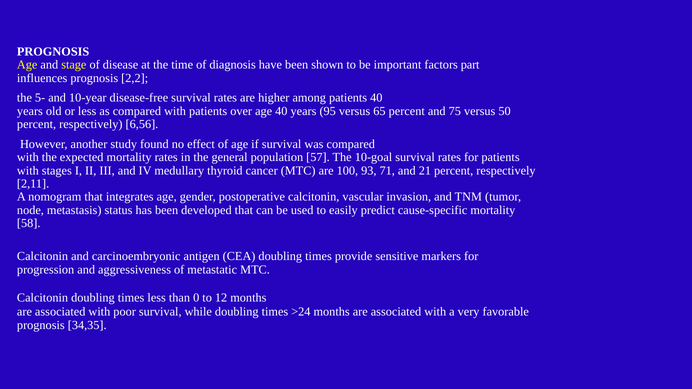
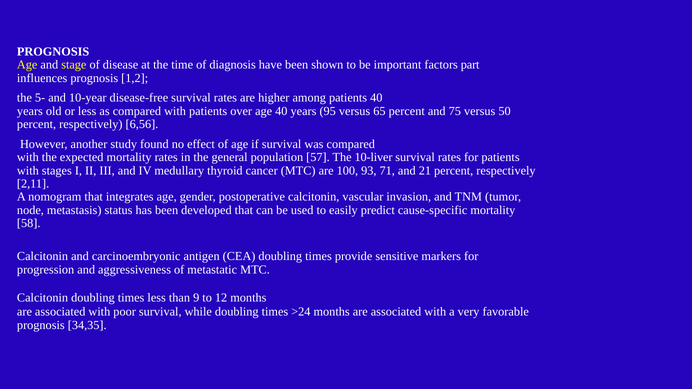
2,2: 2,2 -> 1,2
10-goal: 10-goal -> 10-liver
0: 0 -> 9
